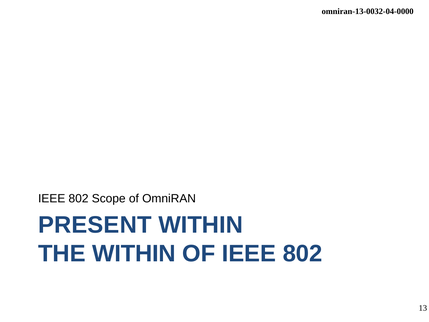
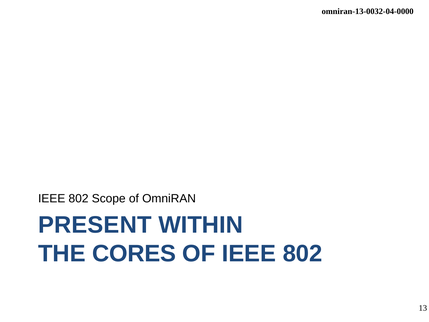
THE WITHIN: WITHIN -> CORES
